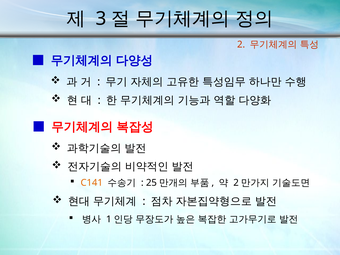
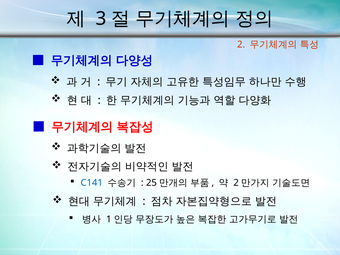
C141 colour: orange -> blue
